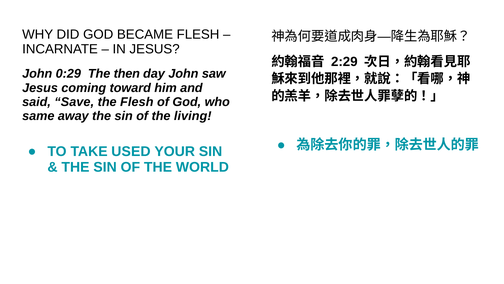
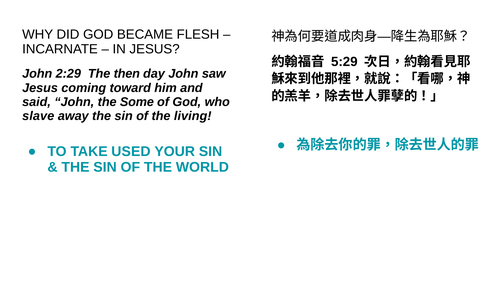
2:29: 2:29 -> 5:29
0:29: 0:29 -> 2:29
said Save: Save -> John
the Flesh: Flesh -> Some
same: same -> slave
